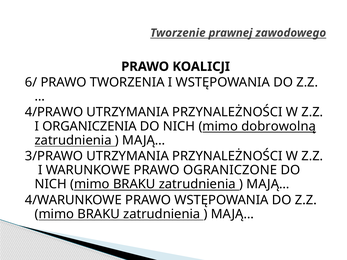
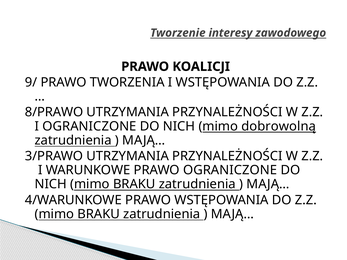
prawnej: prawnej -> interesy
6/: 6/ -> 9/
4/PRAWO: 4/PRAWO -> 8/PRAWO
I ORGANICZENIA: ORGANICZENIA -> OGRANICZONE
